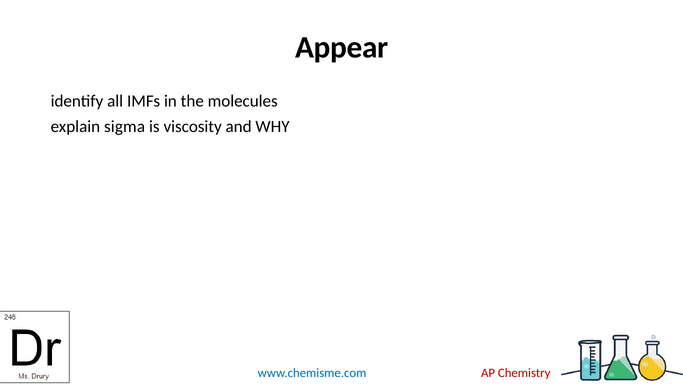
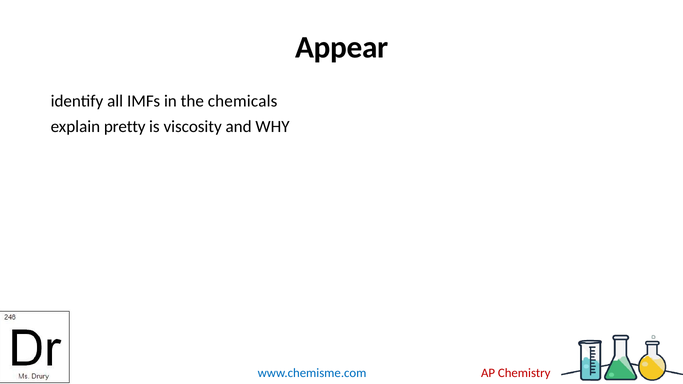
molecules: molecules -> chemicals
sigma: sigma -> pretty
